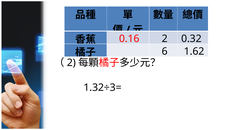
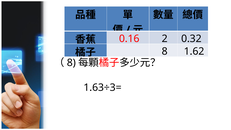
6 at (165, 51): 6 -> 8
2 at (71, 63): 2 -> 8
1.32÷3=: 1.32÷3= -> 1.63÷3=
